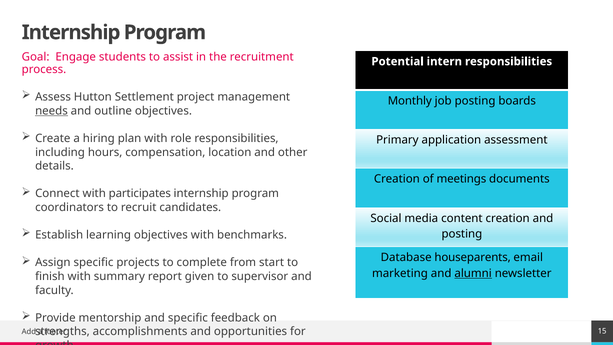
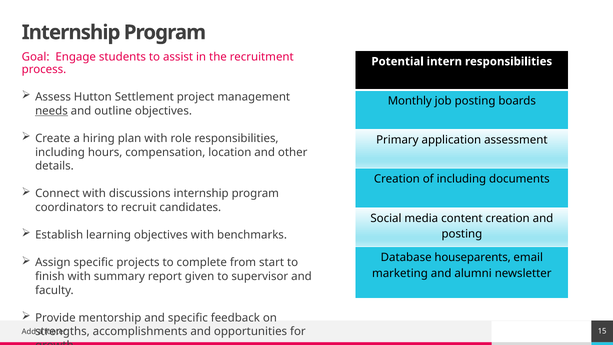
of meetings: meetings -> including
participates: participates -> discussions
alumni underline: present -> none
